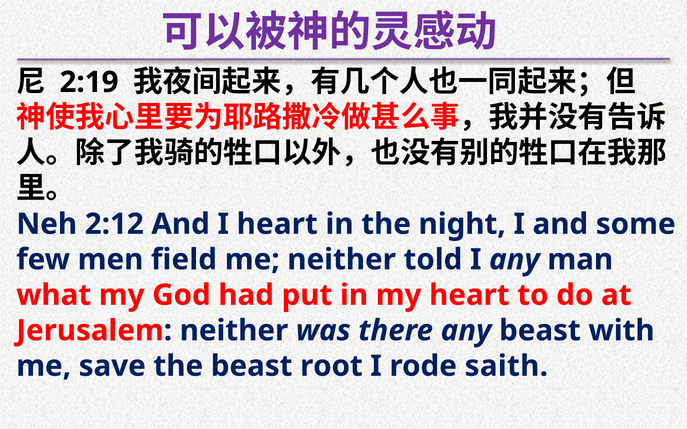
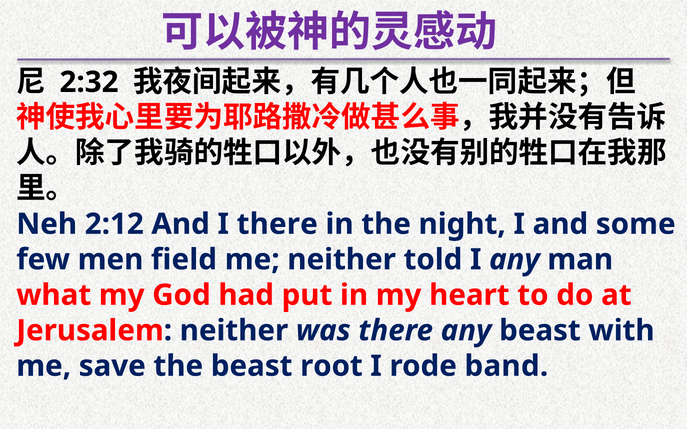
2:19: 2:19 -> 2:32
I heart: heart -> there
saith: saith -> band
